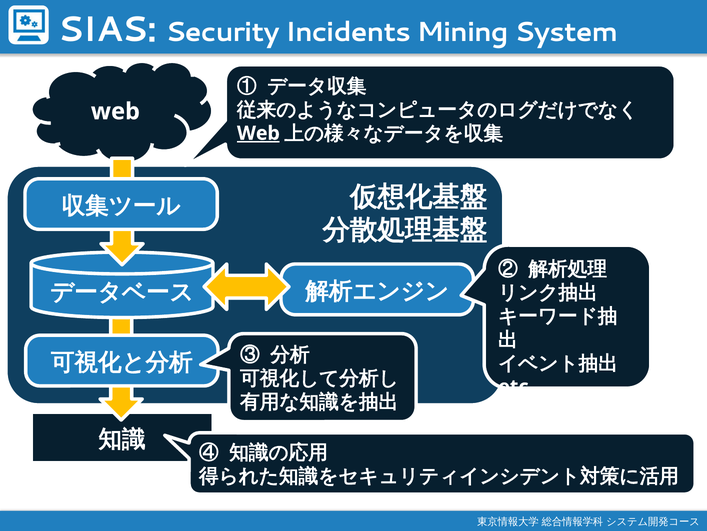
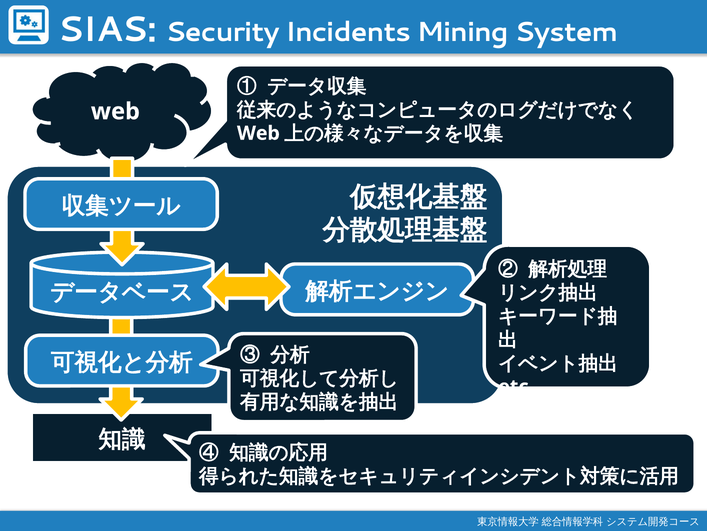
Web at (258, 133) underline: present -> none
